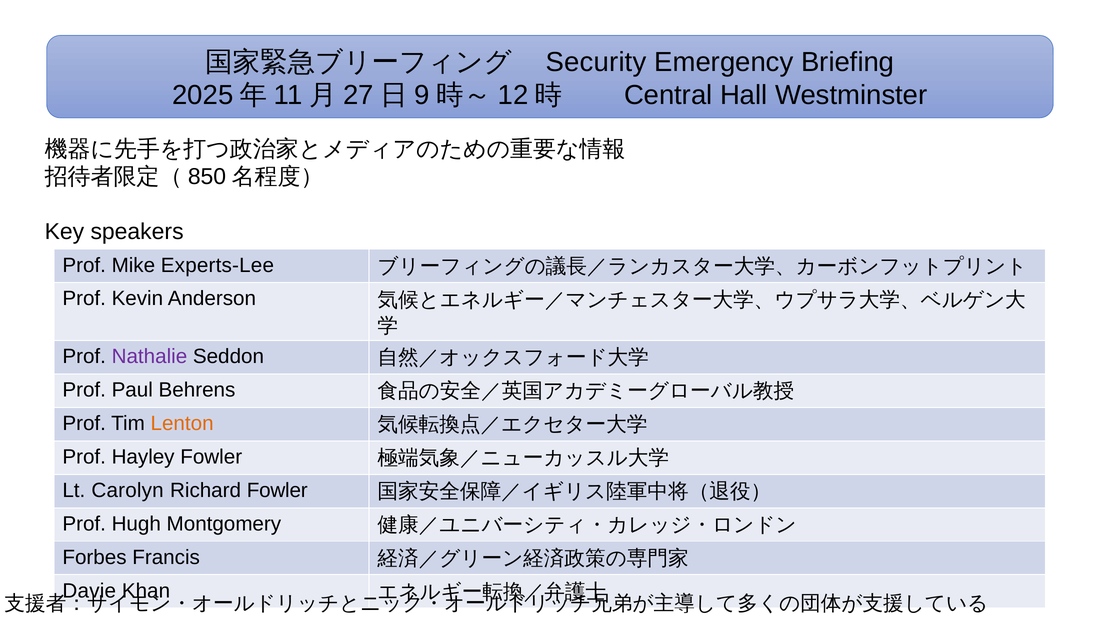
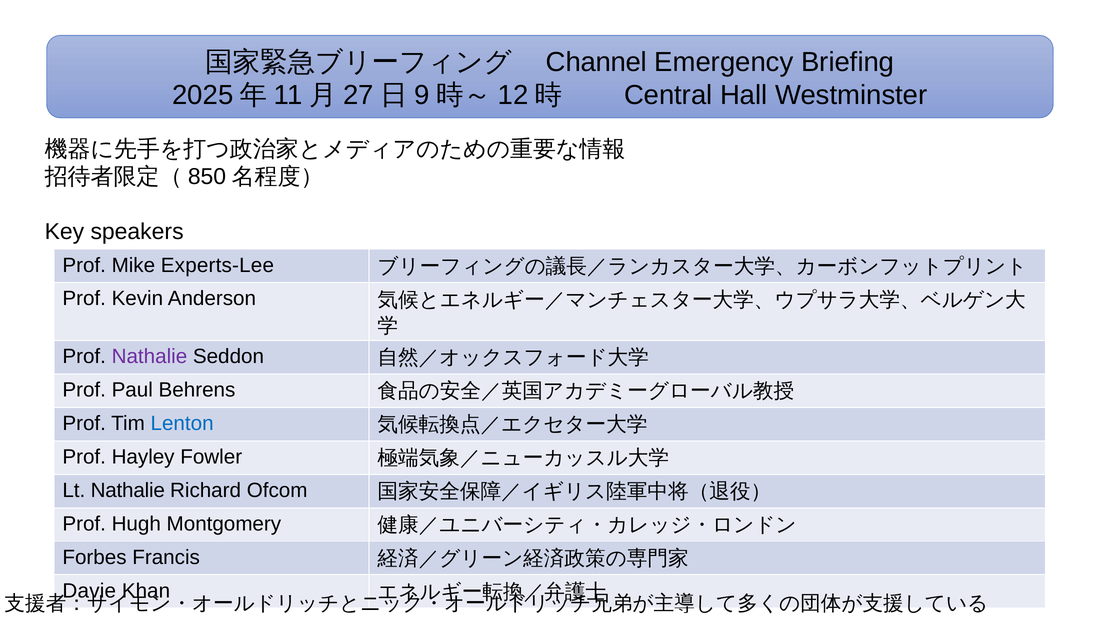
Security: Security -> Channel
Lenton colour: orange -> blue
Lt Carolyn: Carolyn -> Nathalie
Richard Fowler: Fowler -> Ofcom
